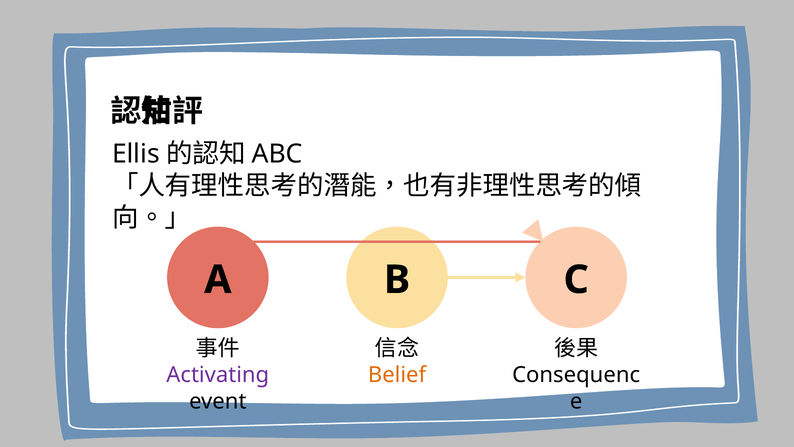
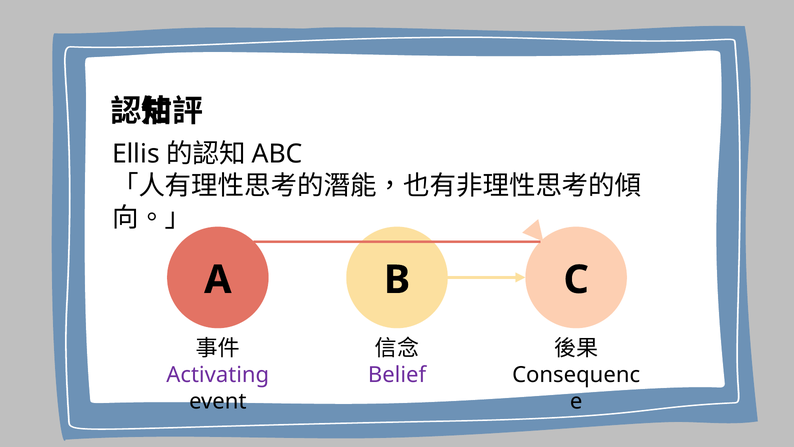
Belief colour: orange -> purple
